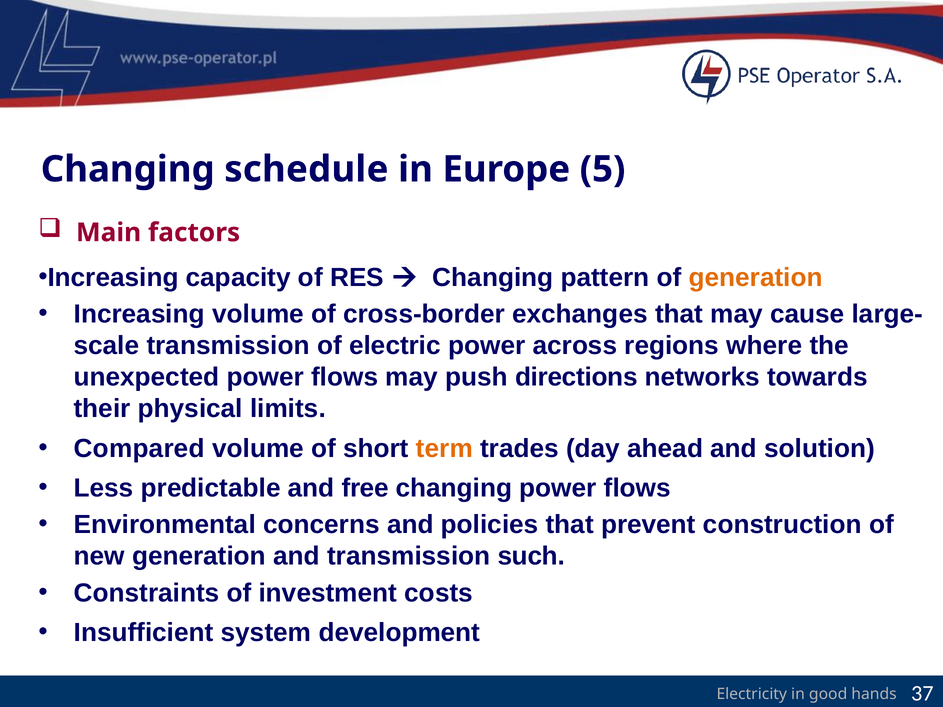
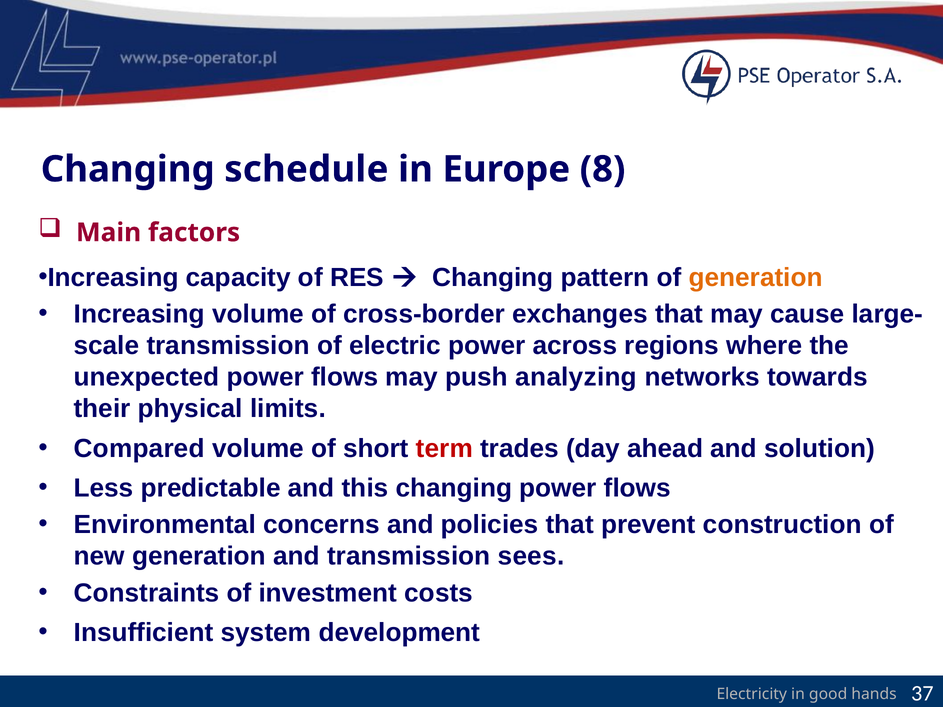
5: 5 -> 8
directions: directions -> analyzing
term colour: orange -> red
free: free -> this
such: such -> sees
